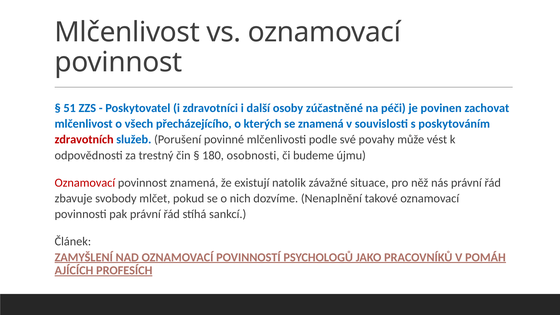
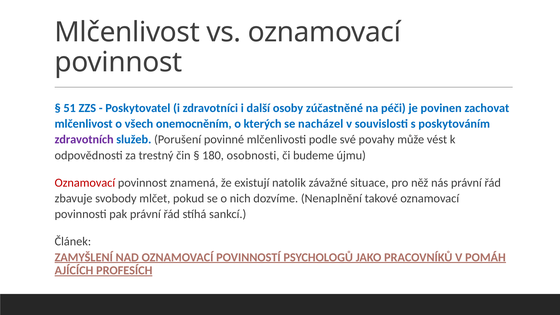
přecházejícího: přecházejícího -> onemocněním
se znamená: znamená -> nacházel
zdravotních colour: red -> purple
